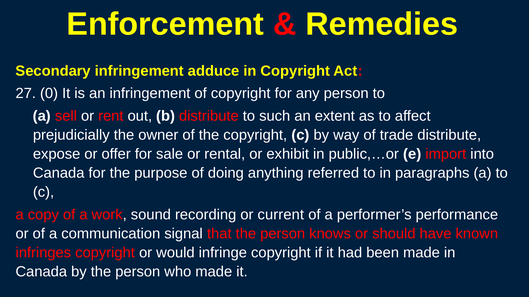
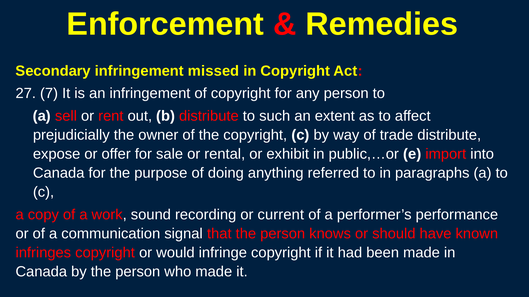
adduce: adduce -> missed
0: 0 -> 7
